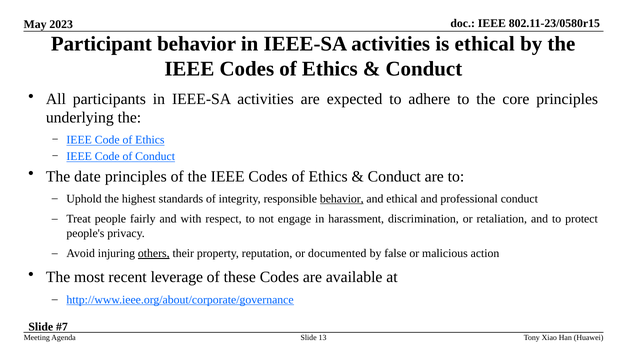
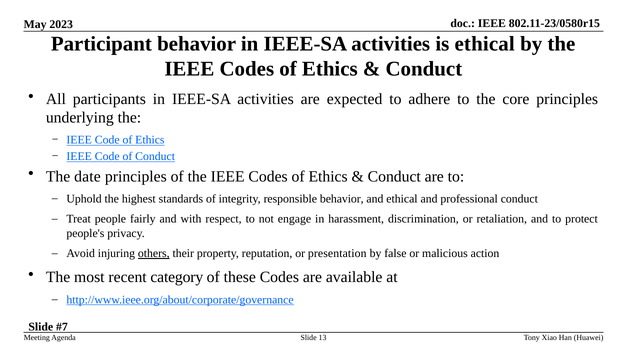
behavior at (342, 199) underline: present -> none
documented: documented -> presentation
leverage: leverage -> category
